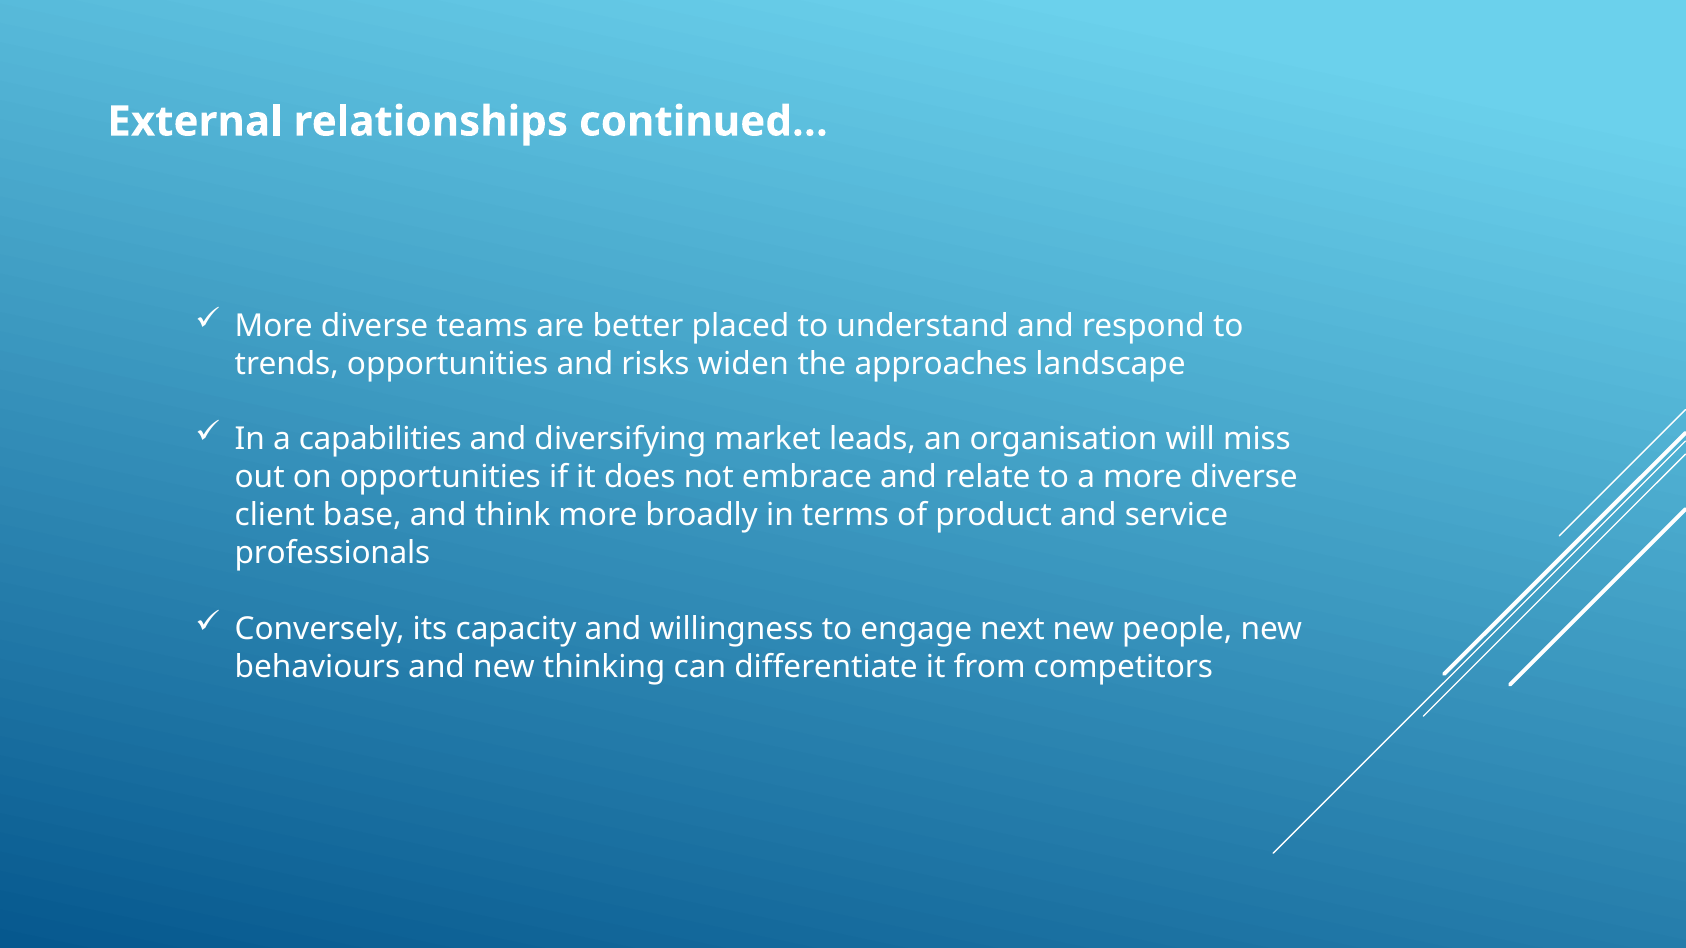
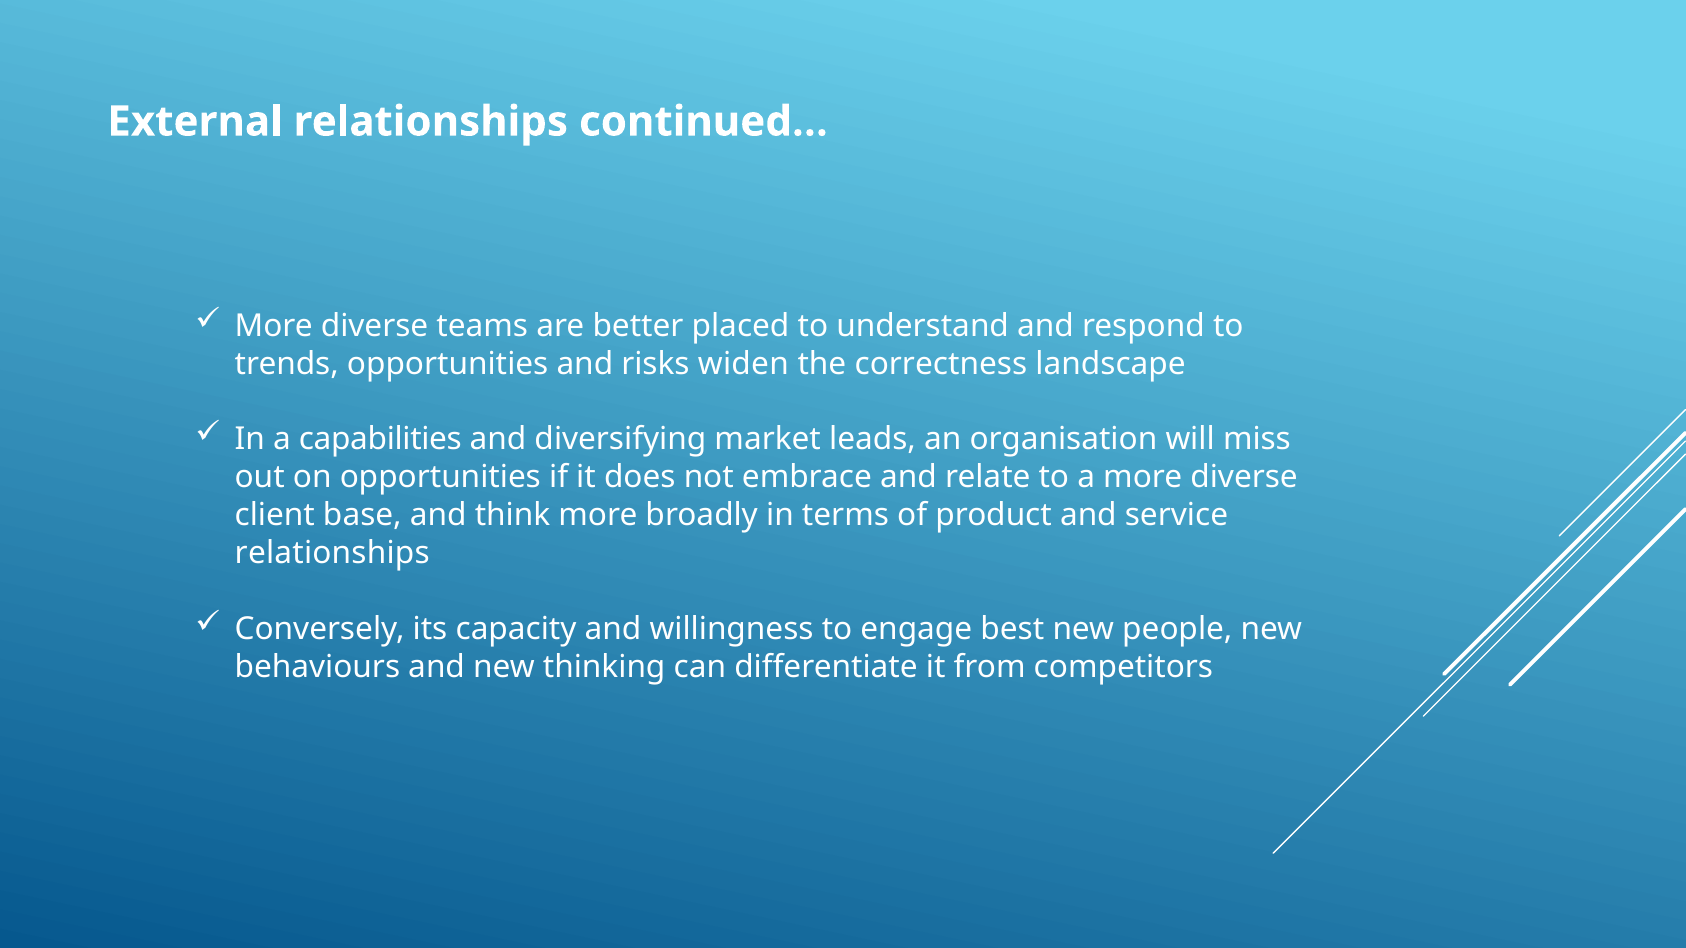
approaches: approaches -> correctness
professionals at (332, 554): professionals -> relationships
next: next -> best
